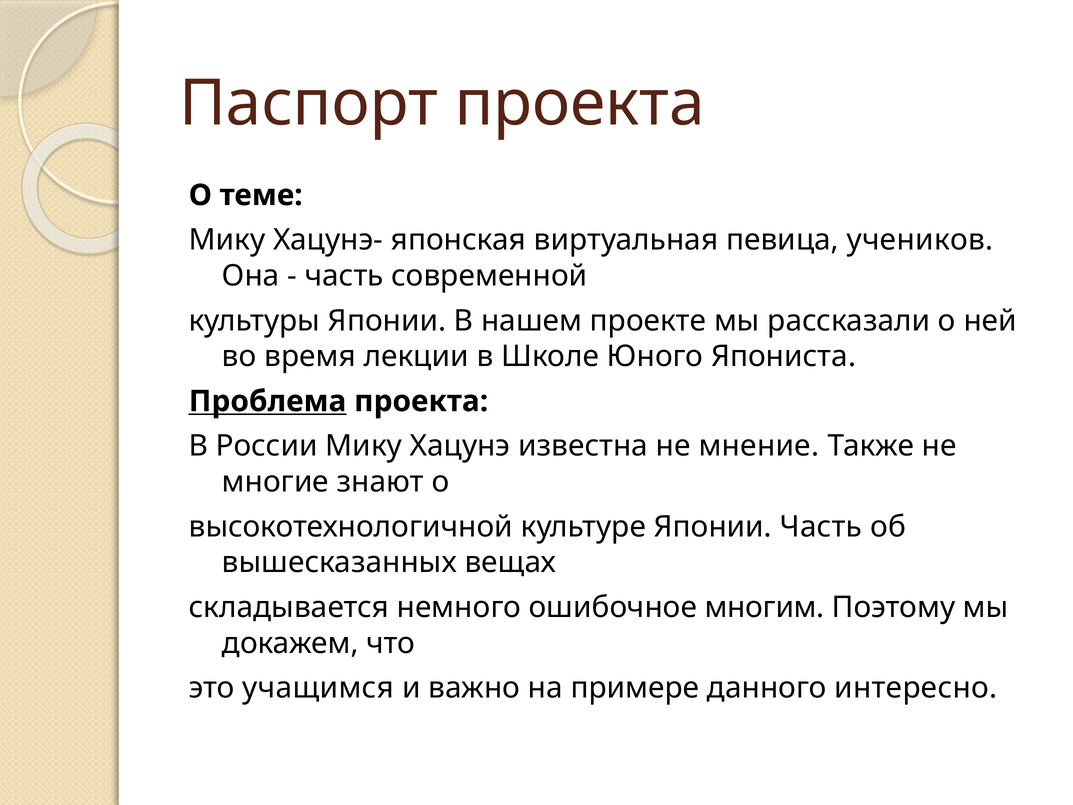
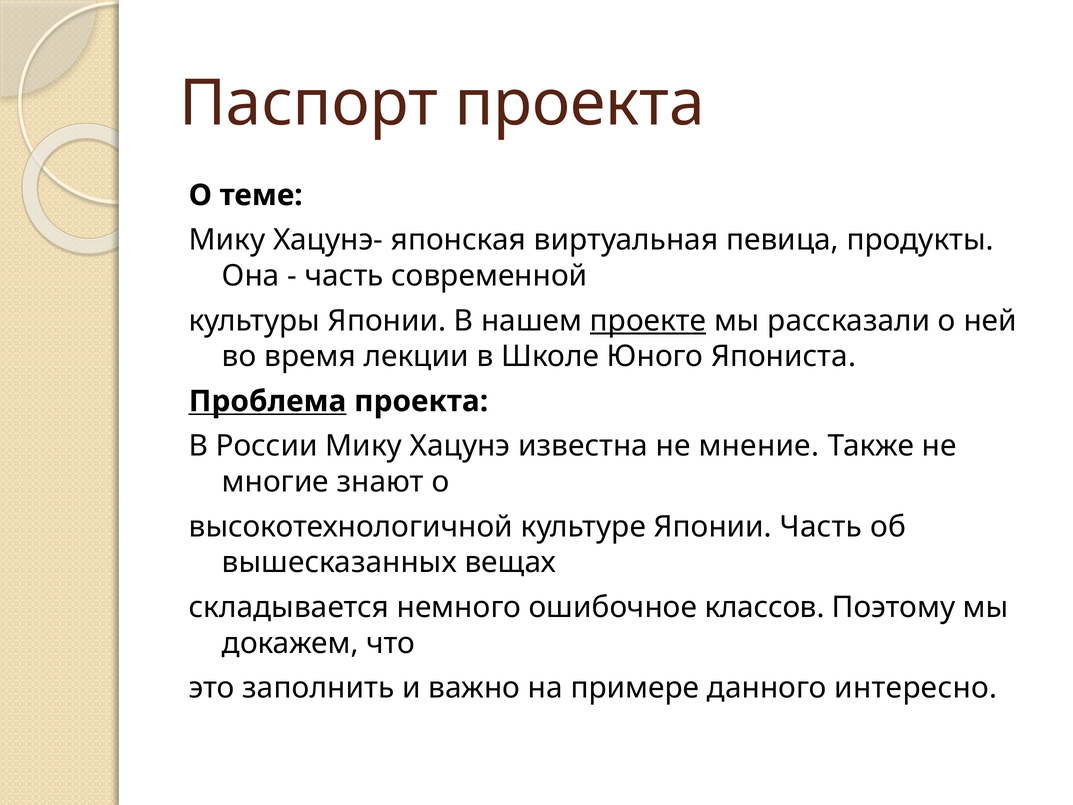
учеников: учеников -> продукты
проекте underline: none -> present
многим: многим -> классов
учащимся: учащимся -> заполнить
